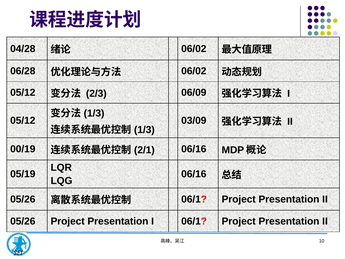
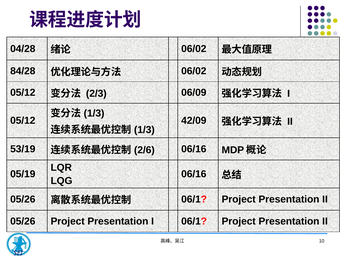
06/28: 06/28 -> 84/28
03/09: 03/09 -> 42/09
00/19: 00/19 -> 53/19
2/1: 2/1 -> 2/6
